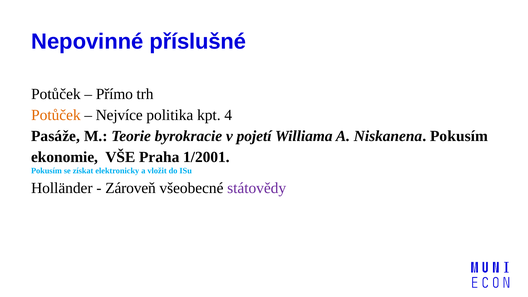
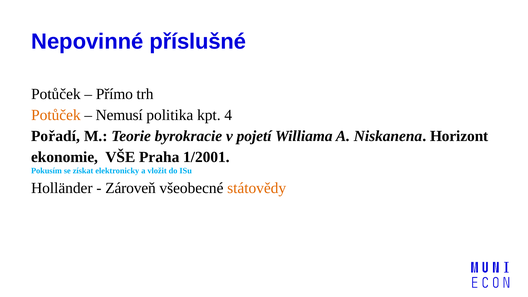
Nejvíce: Nejvíce -> Nemusí
Pasáže: Pasáže -> Pořadí
Niskanena Pokusím: Pokusím -> Horizont
státovědy colour: purple -> orange
